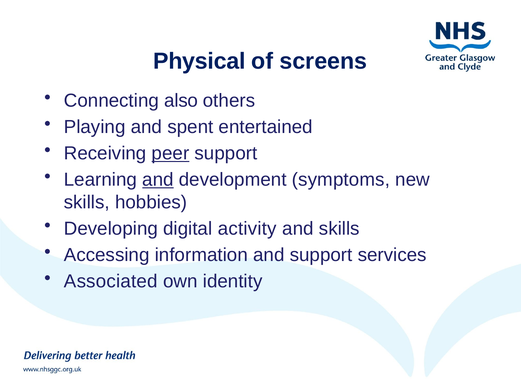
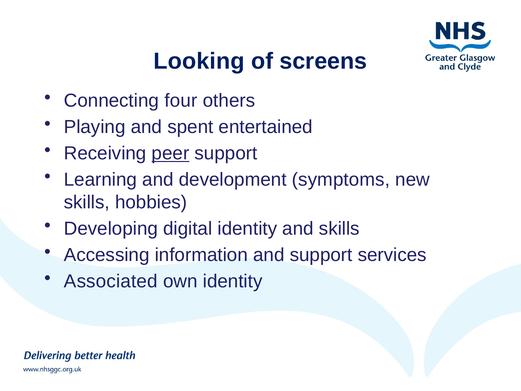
Physical: Physical -> Looking
also: also -> four
and at (158, 180) underline: present -> none
digital activity: activity -> identity
